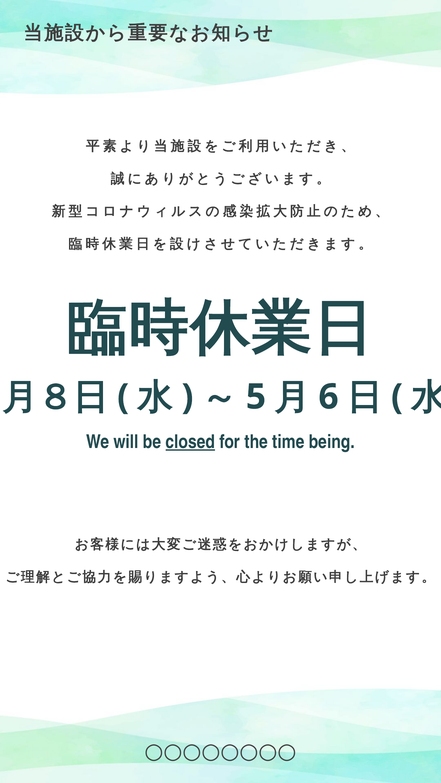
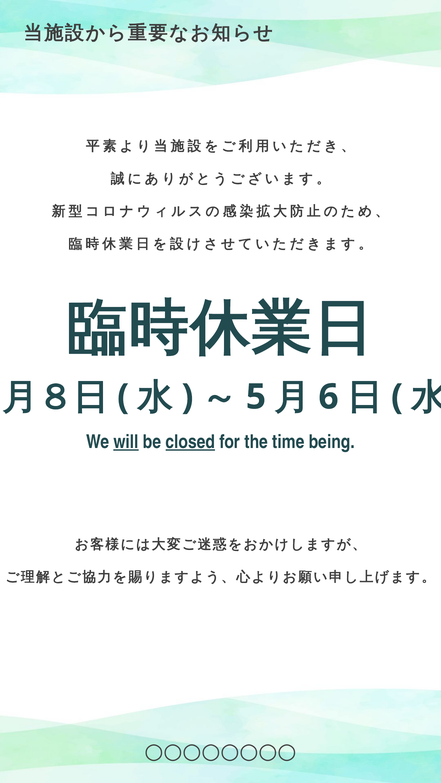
will underline: none -> present
